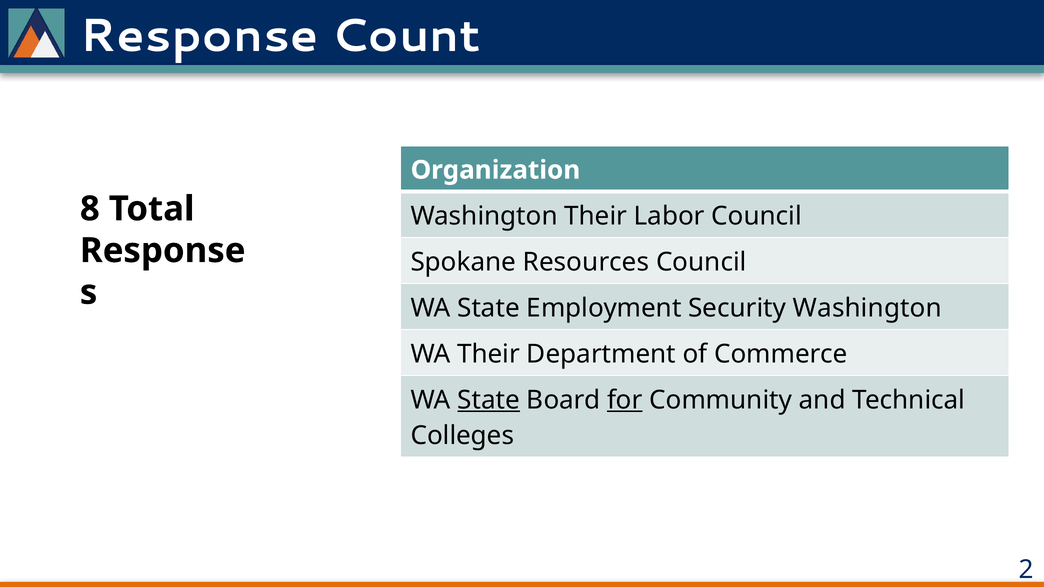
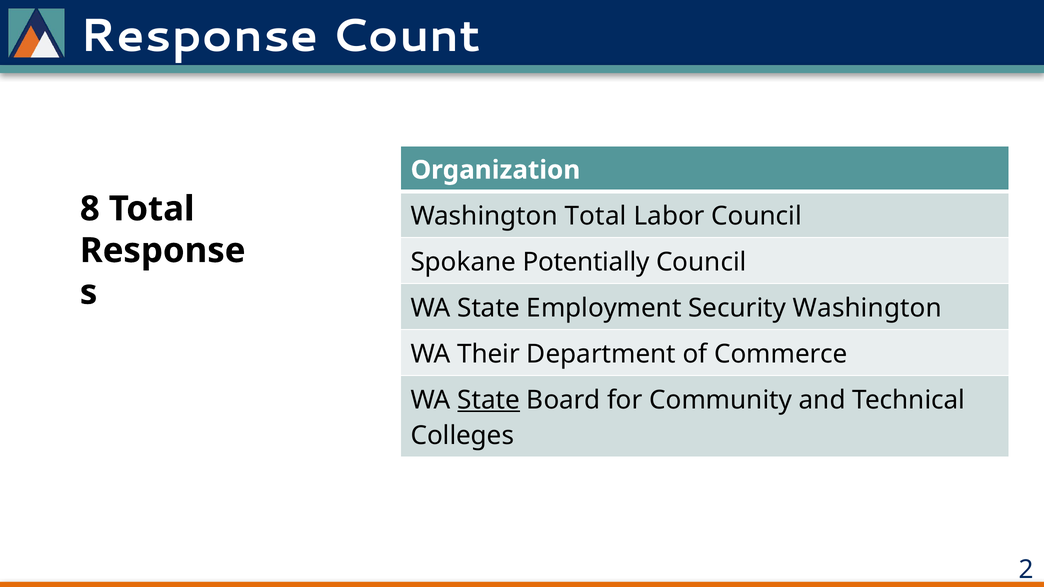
Washington Their: Their -> Total
Resources: Resources -> Potentially
for underline: present -> none
